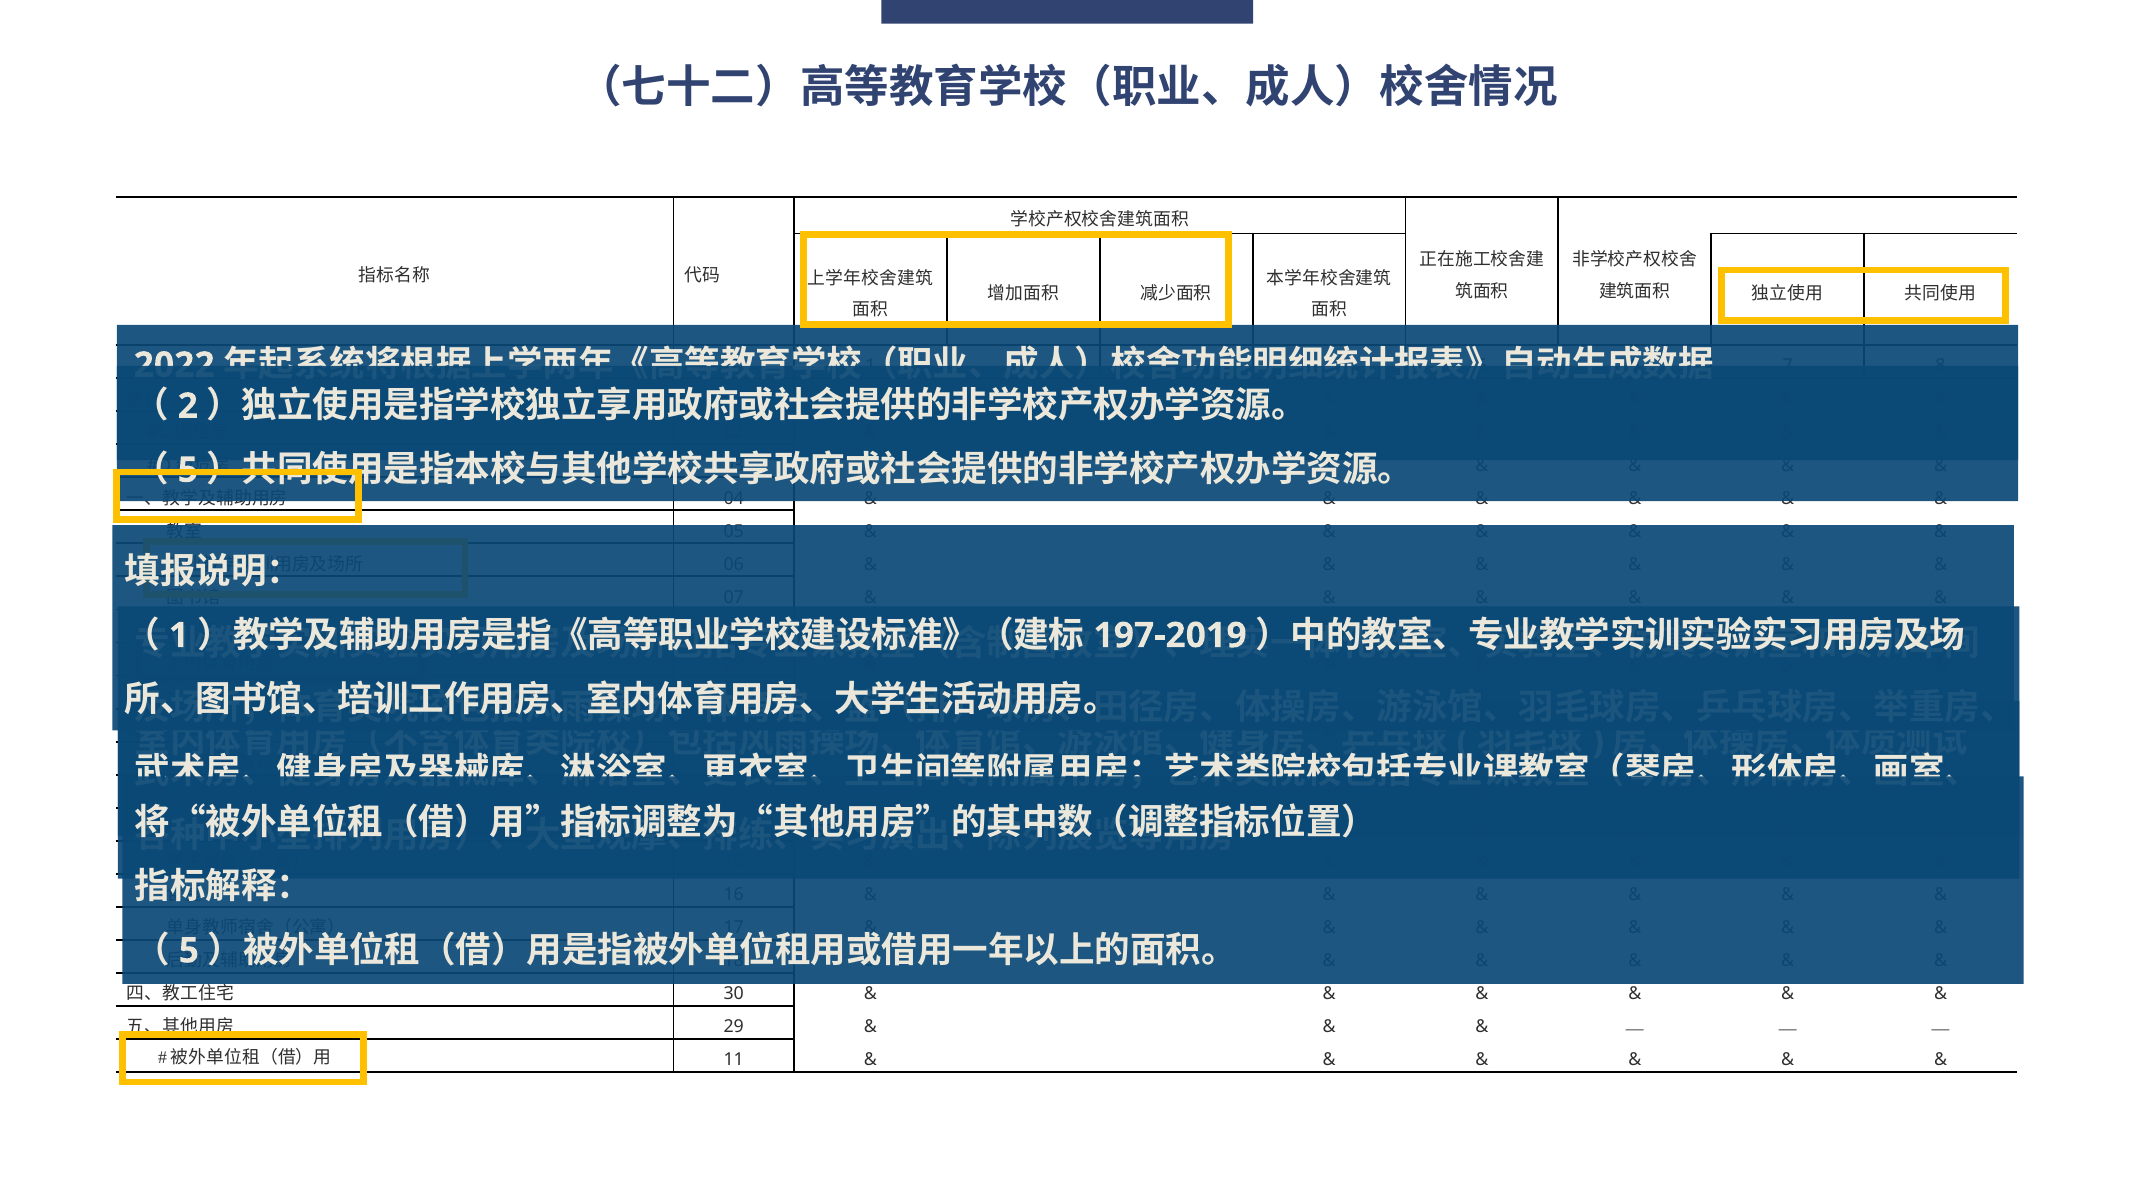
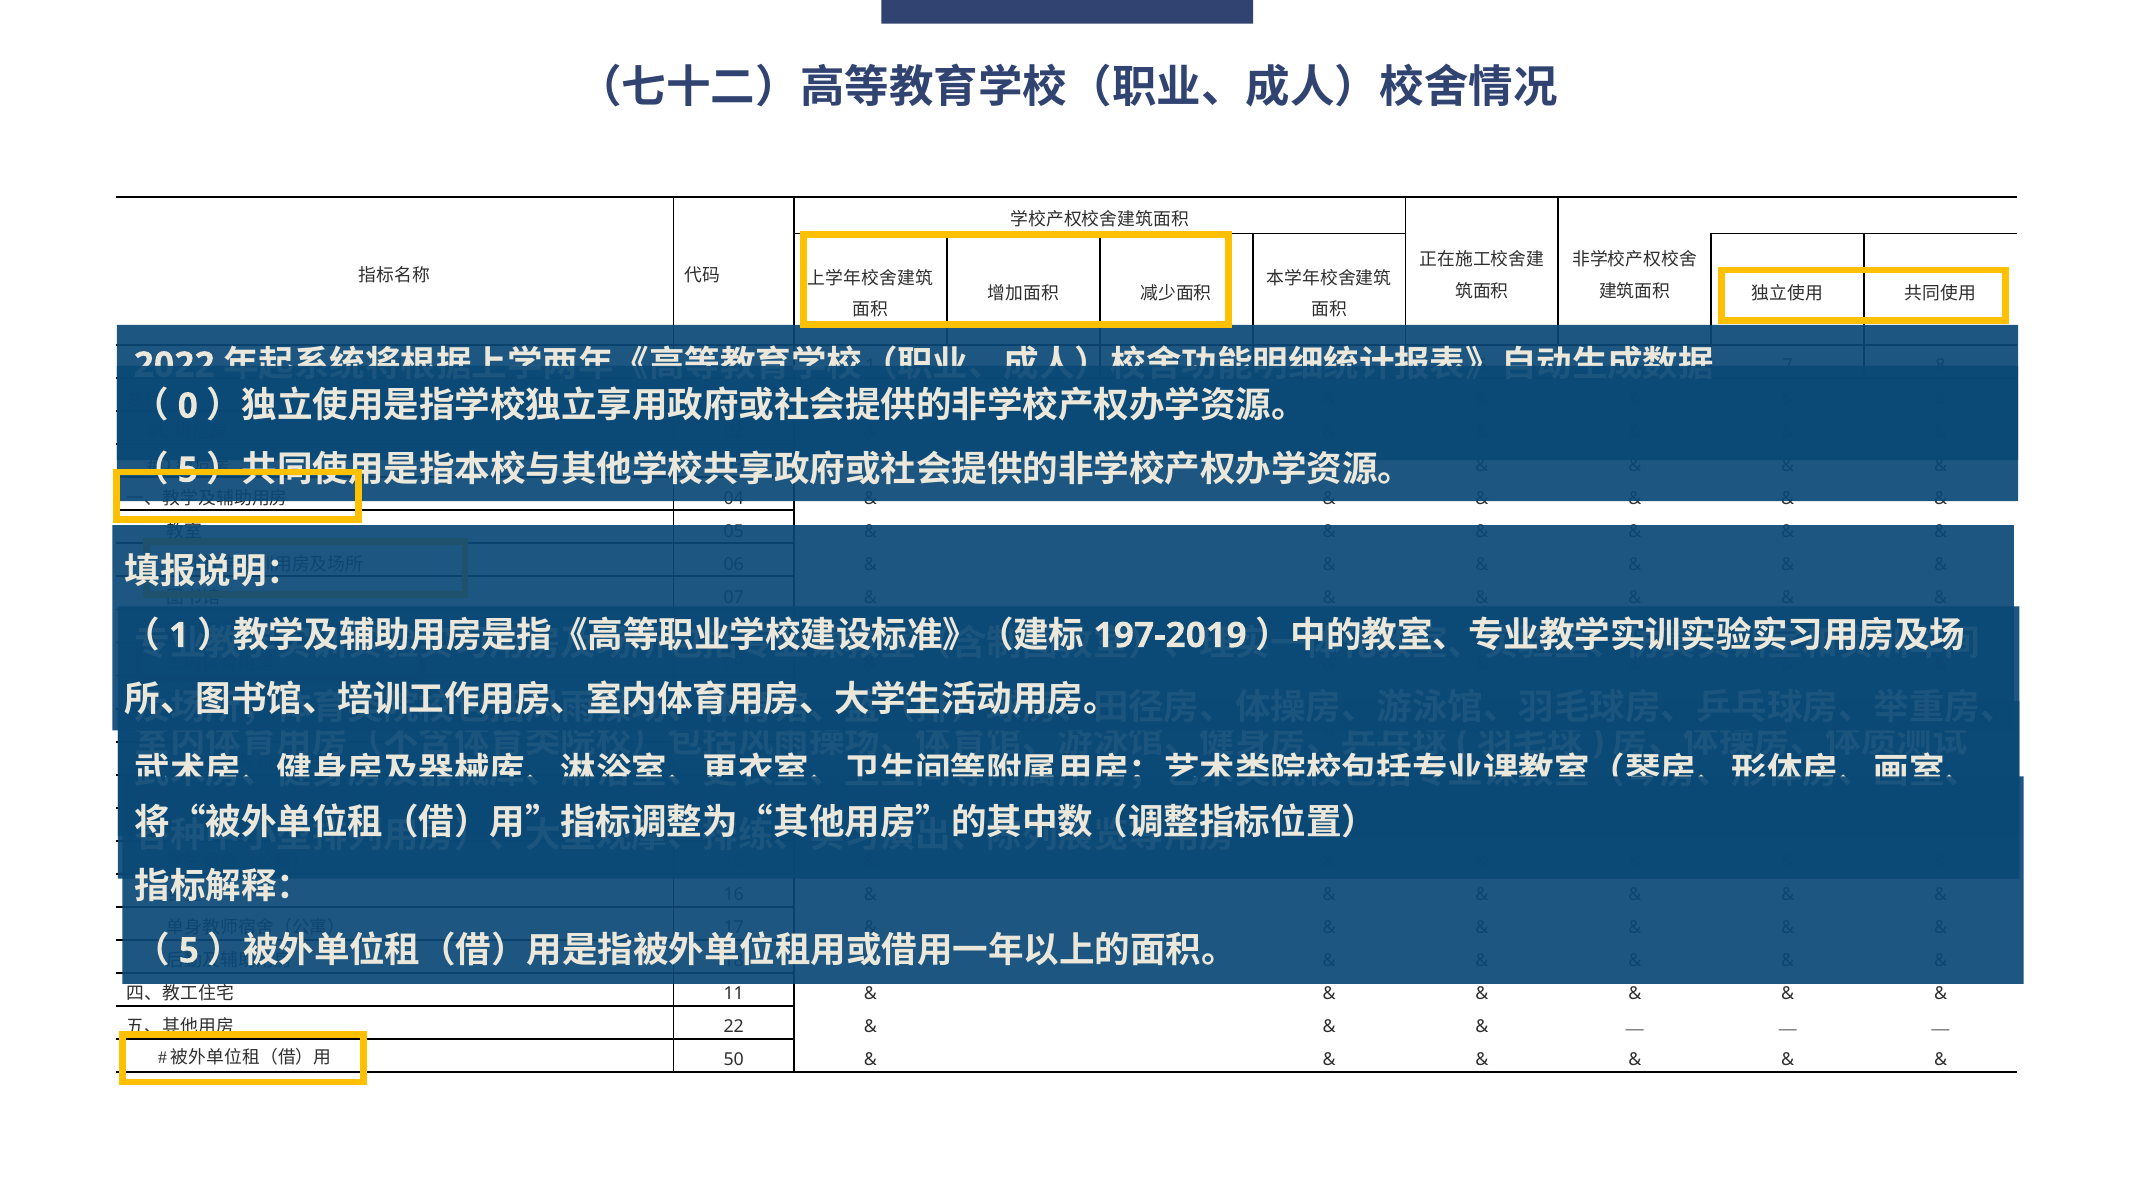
2 at (188, 406): 2 -> 0
30 at (734, 994): 30 -> 11
29: 29 -> 22
11 at (734, 1060): 11 -> 50
